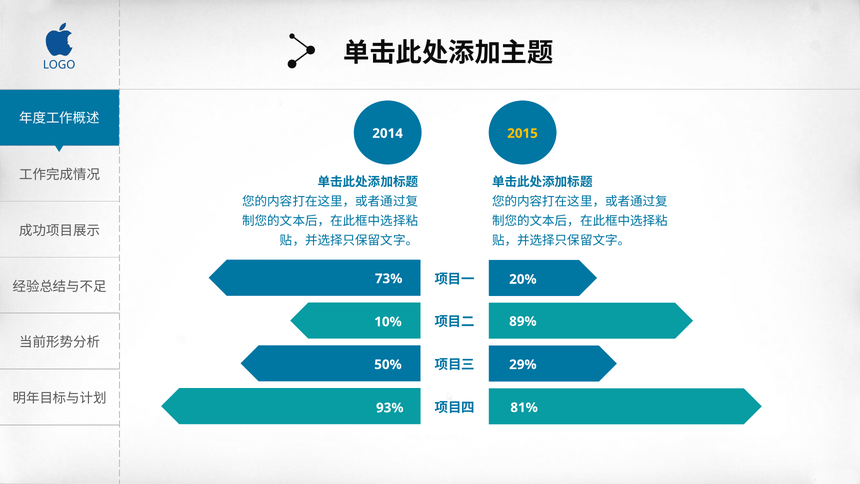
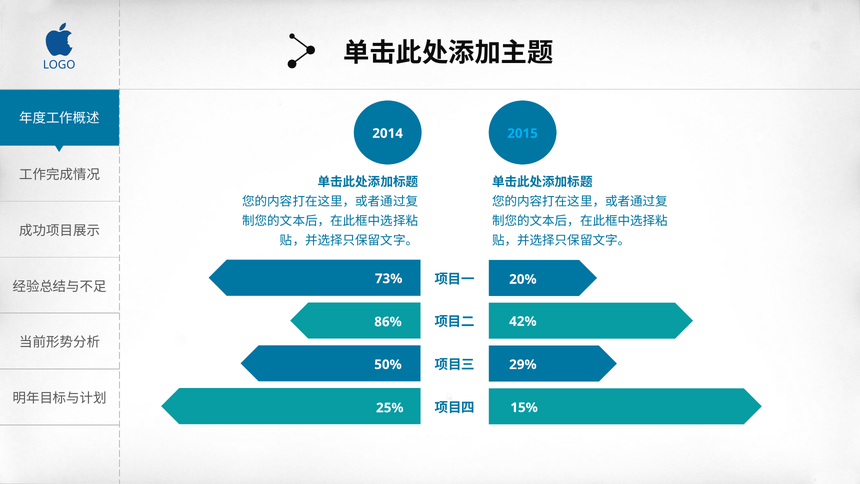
2015 colour: yellow -> light blue
89%: 89% -> 42%
10%: 10% -> 86%
81%: 81% -> 15%
93%: 93% -> 25%
